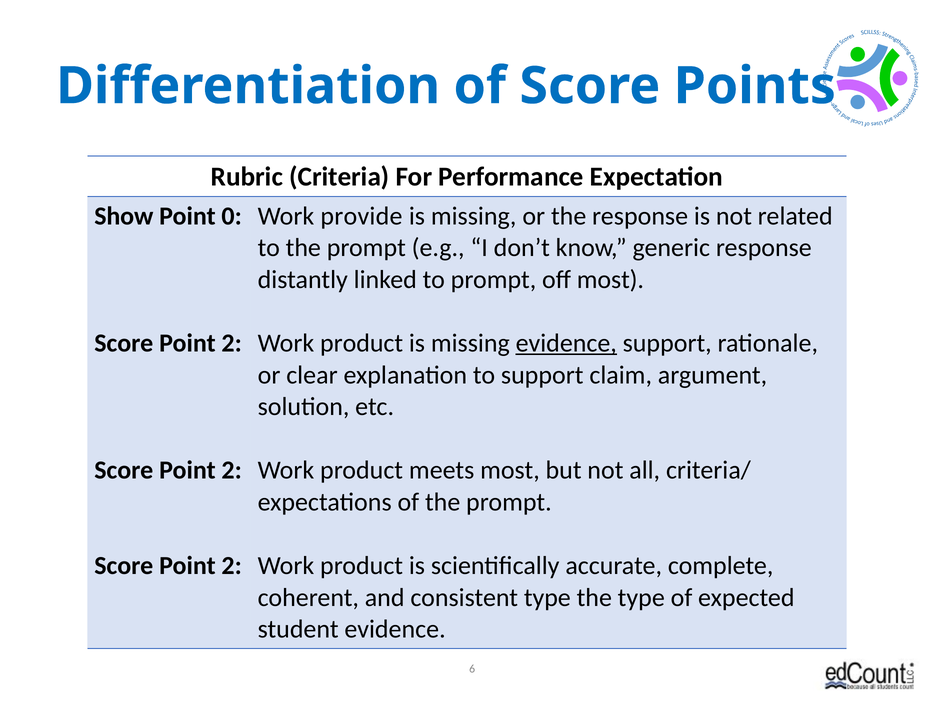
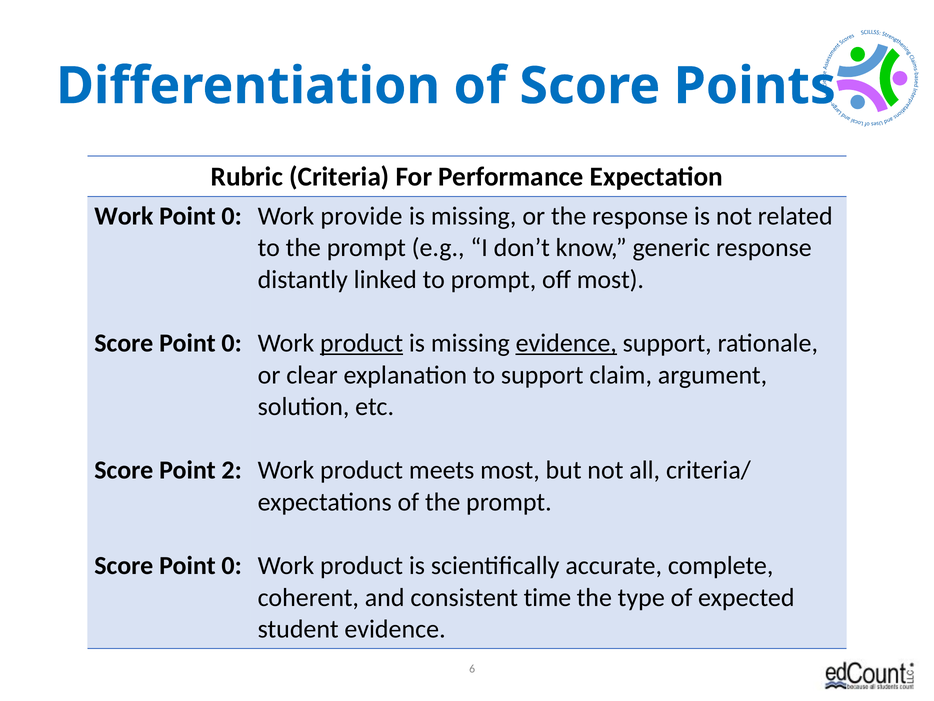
Show at (124, 216): Show -> Work
2 at (232, 343): 2 -> 0
product at (362, 343) underline: none -> present
2 at (232, 565): 2 -> 0
consistent type: type -> time
